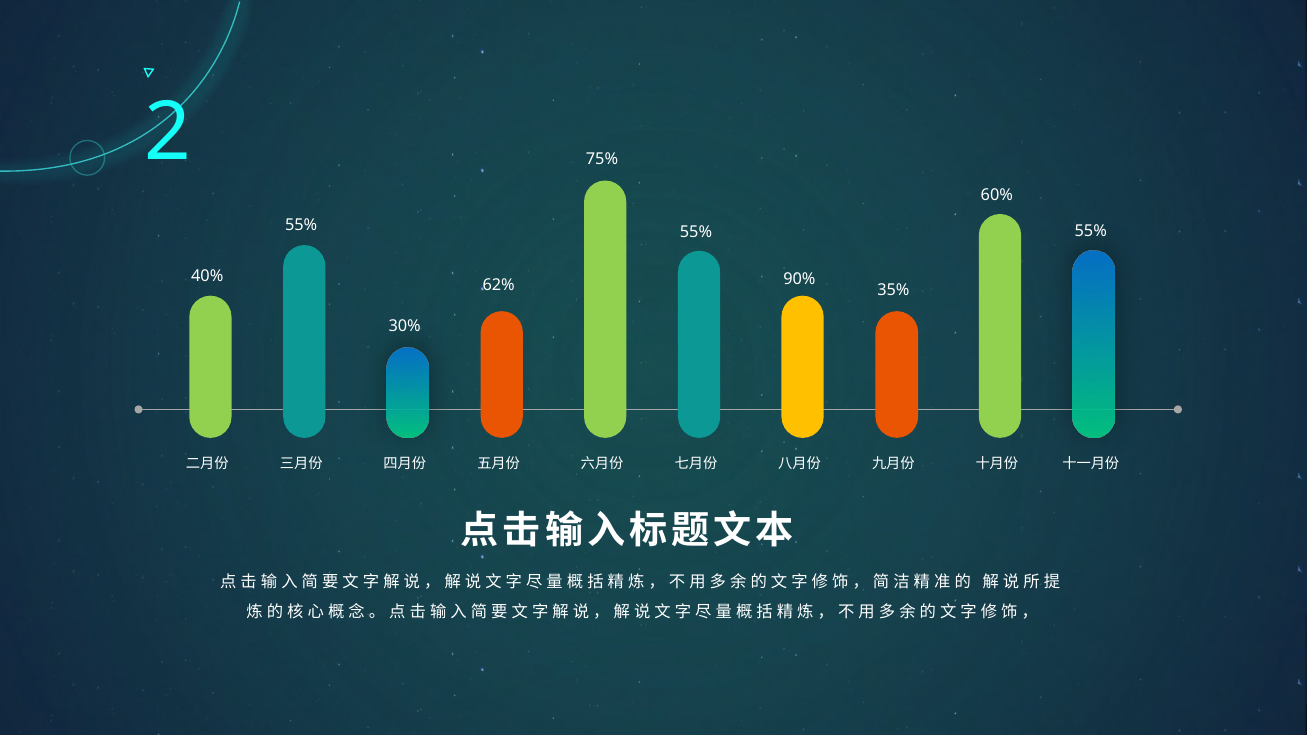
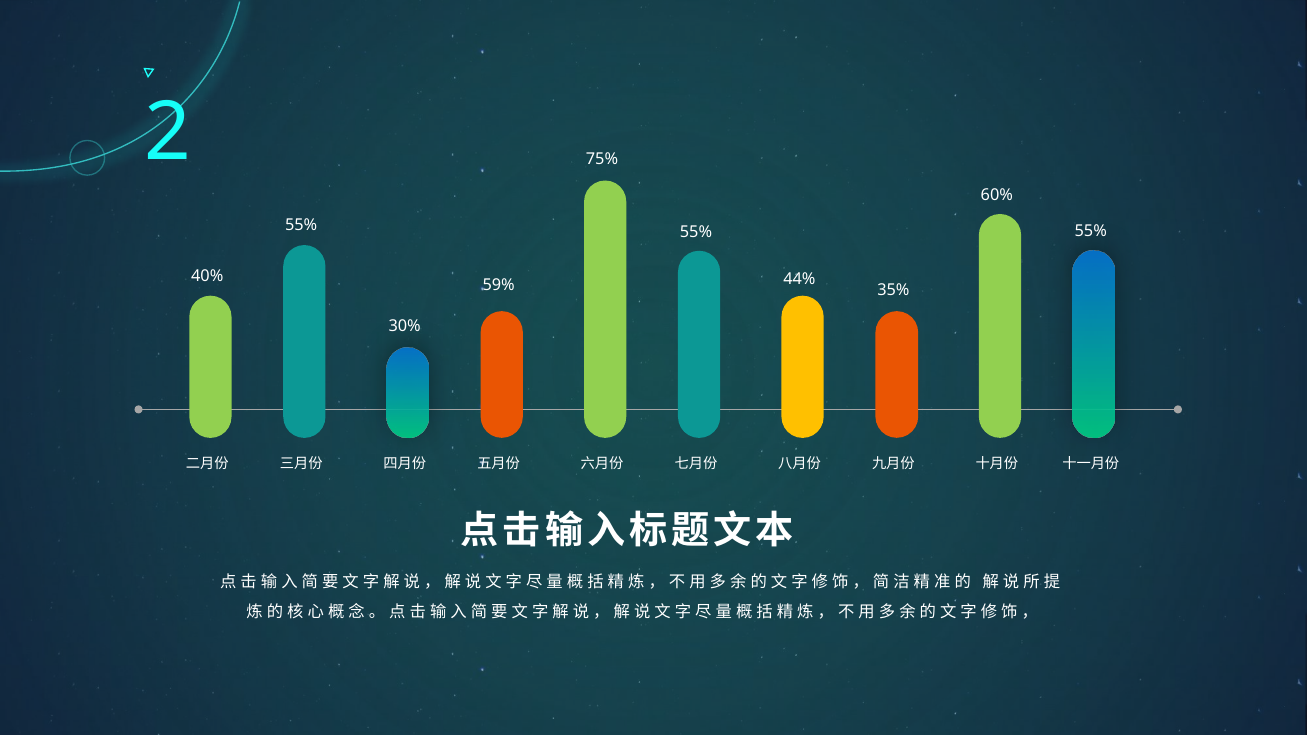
90%: 90% -> 44%
62%: 62% -> 59%
